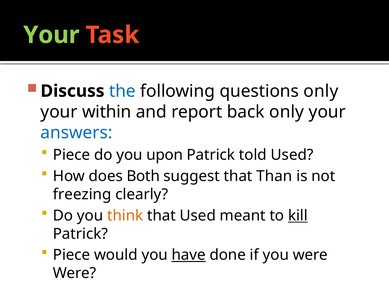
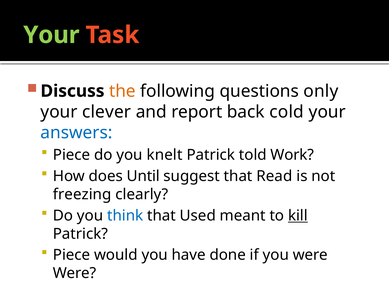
the colour: blue -> orange
within: within -> clever
back only: only -> cold
upon: upon -> knelt
told Used: Used -> Work
Both: Both -> Until
Than: Than -> Read
think colour: orange -> blue
have underline: present -> none
